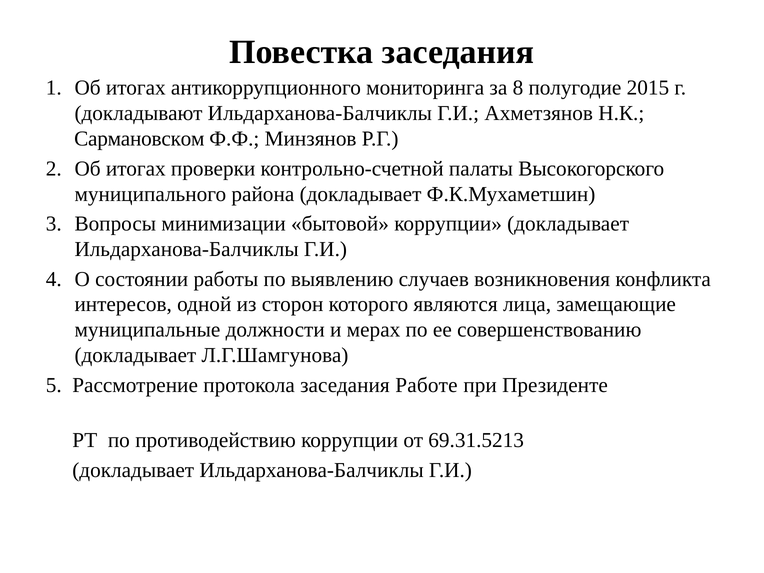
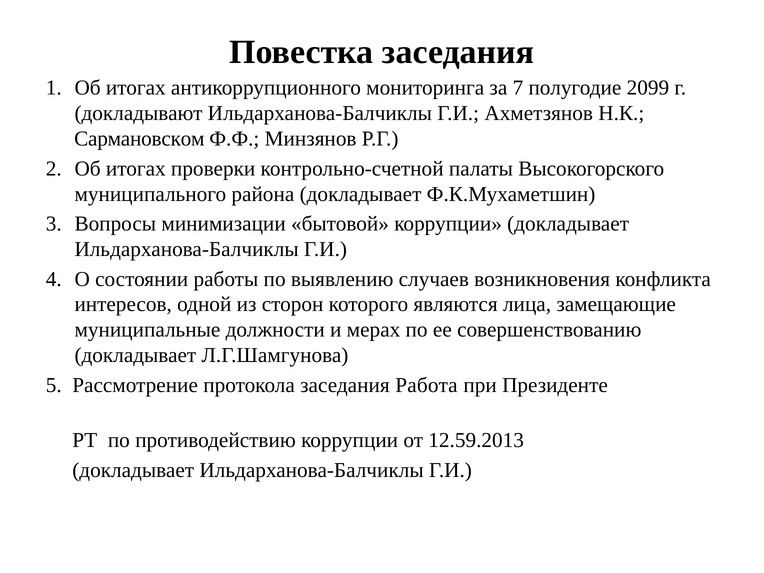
8: 8 -> 7
2015: 2015 -> 2099
Работе: Работе -> Работа
69.31.5213: 69.31.5213 -> 12.59.2013
